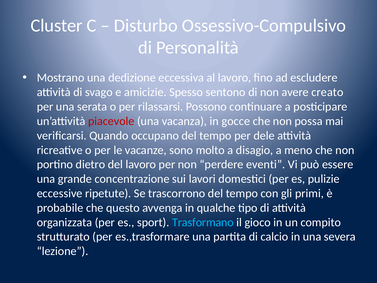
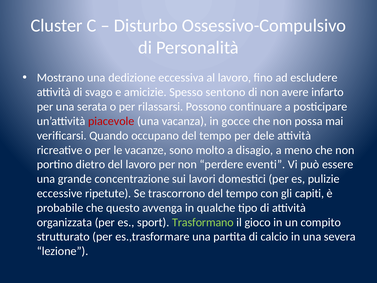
creato: creato -> infarto
primi: primi -> capiti
Trasformano colour: light blue -> light green
